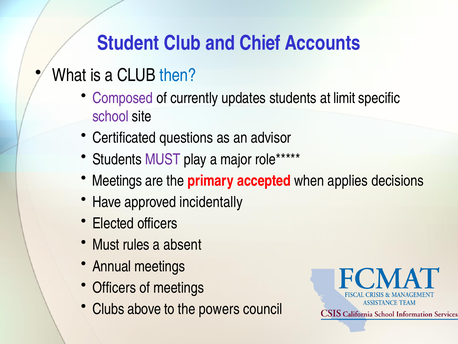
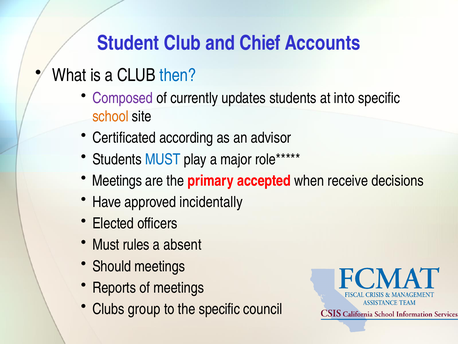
limit: limit -> into
school colour: purple -> orange
questions: questions -> according
MUST at (163, 159) colour: purple -> blue
applies: applies -> receive
Annual: Annual -> Should
Officers at (114, 287): Officers -> Reports
above: above -> group
the powers: powers -> specific
